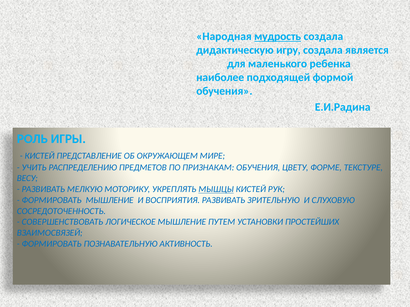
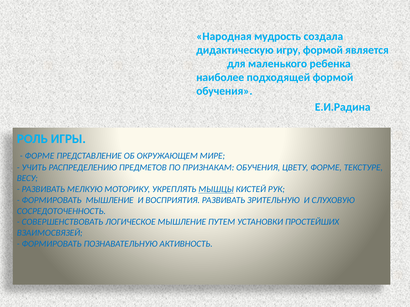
мудрость underline: present -> none
игру создала: создала -> формой
КИСТЕЙ at (40, 156): КИСТЕЙ -> ФОРМЕ
